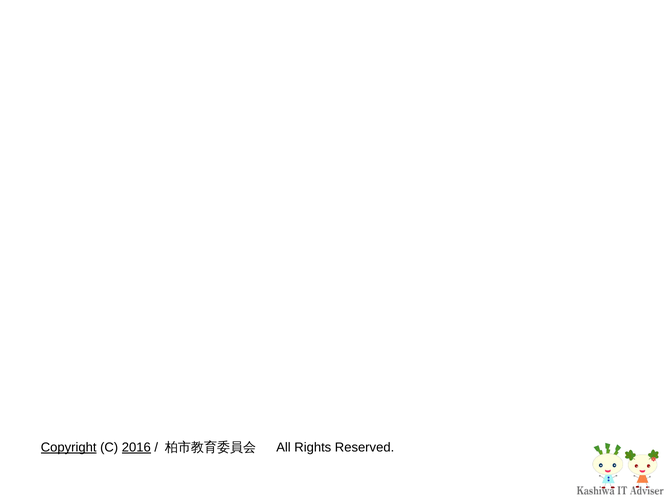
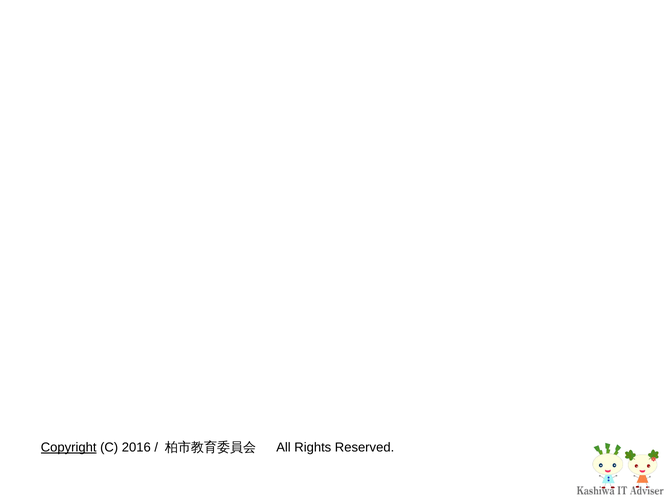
2016 underline: present -> none
